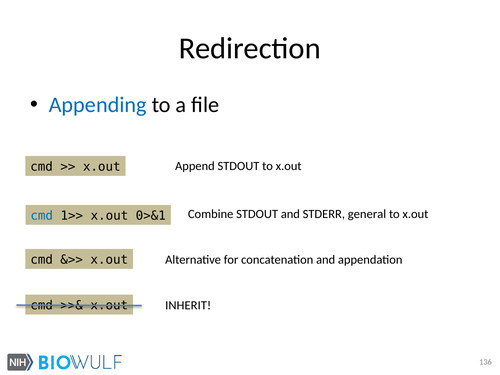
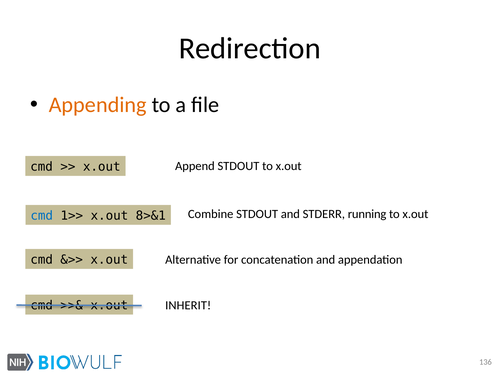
Appending colour: blue -> orange
general: general -> running
0>&1: 0>&1 -> 8>&1
